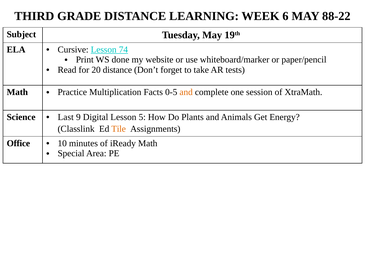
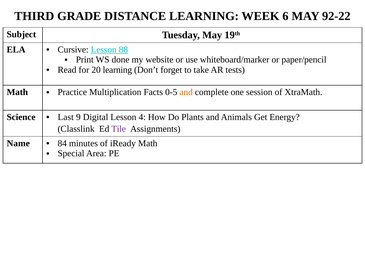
88-22: 88-22 -> 92-22
74: 74 -> 88
20 distance: distance -> learning
5: 5 -> 4
Tile colour: orange -> purple
Office: Office -> Name
10: 10 -> 84
